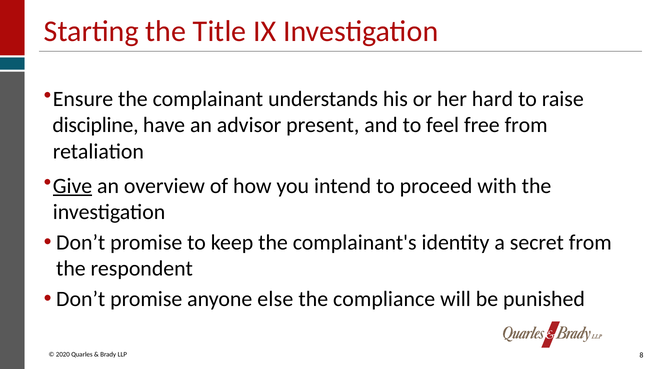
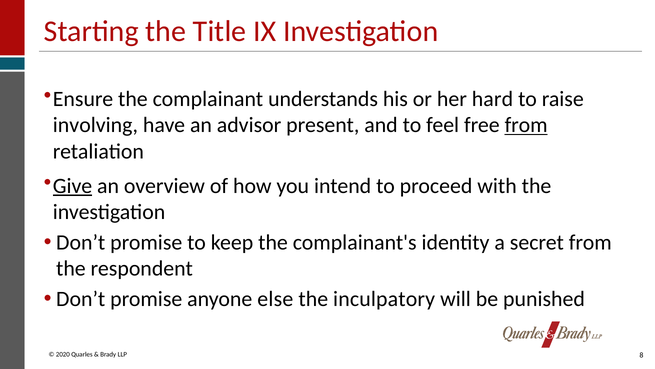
discipline: discipline -> involving
from at (526, 125) underline: none -> present
compliance: compliance -> inculpatory
